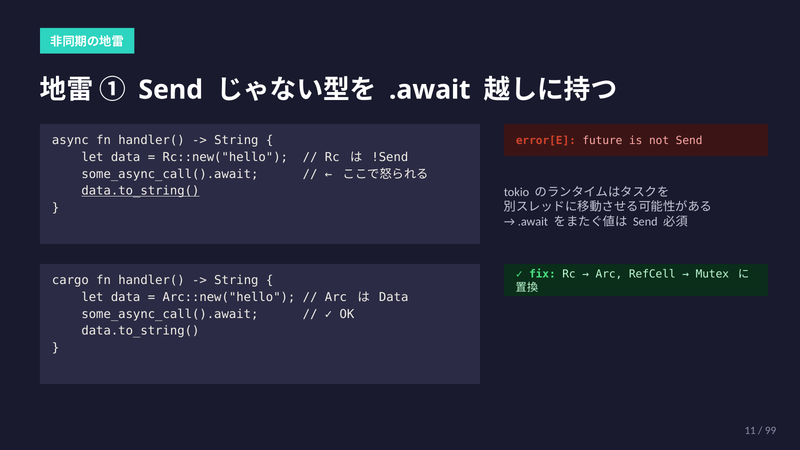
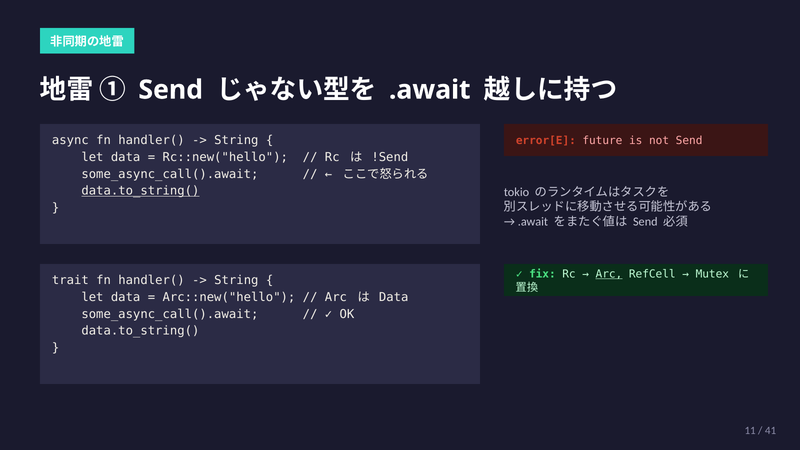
Arc at (609, 274) underline: none -> present
cargo: cargo -> trait
99: 99 -> 41
